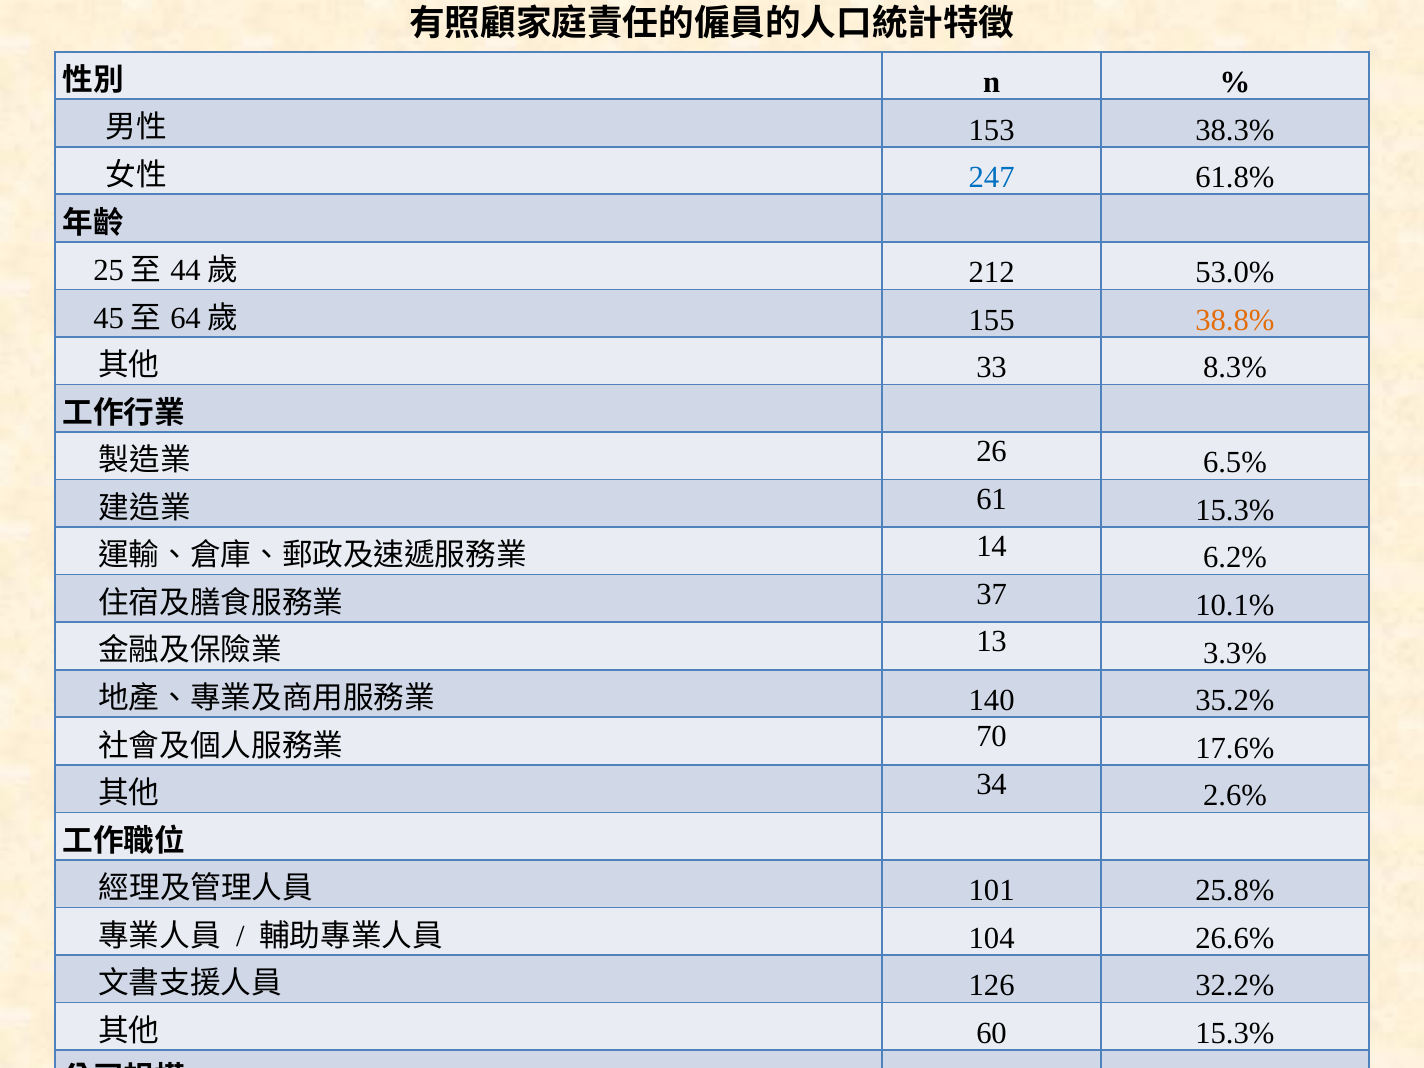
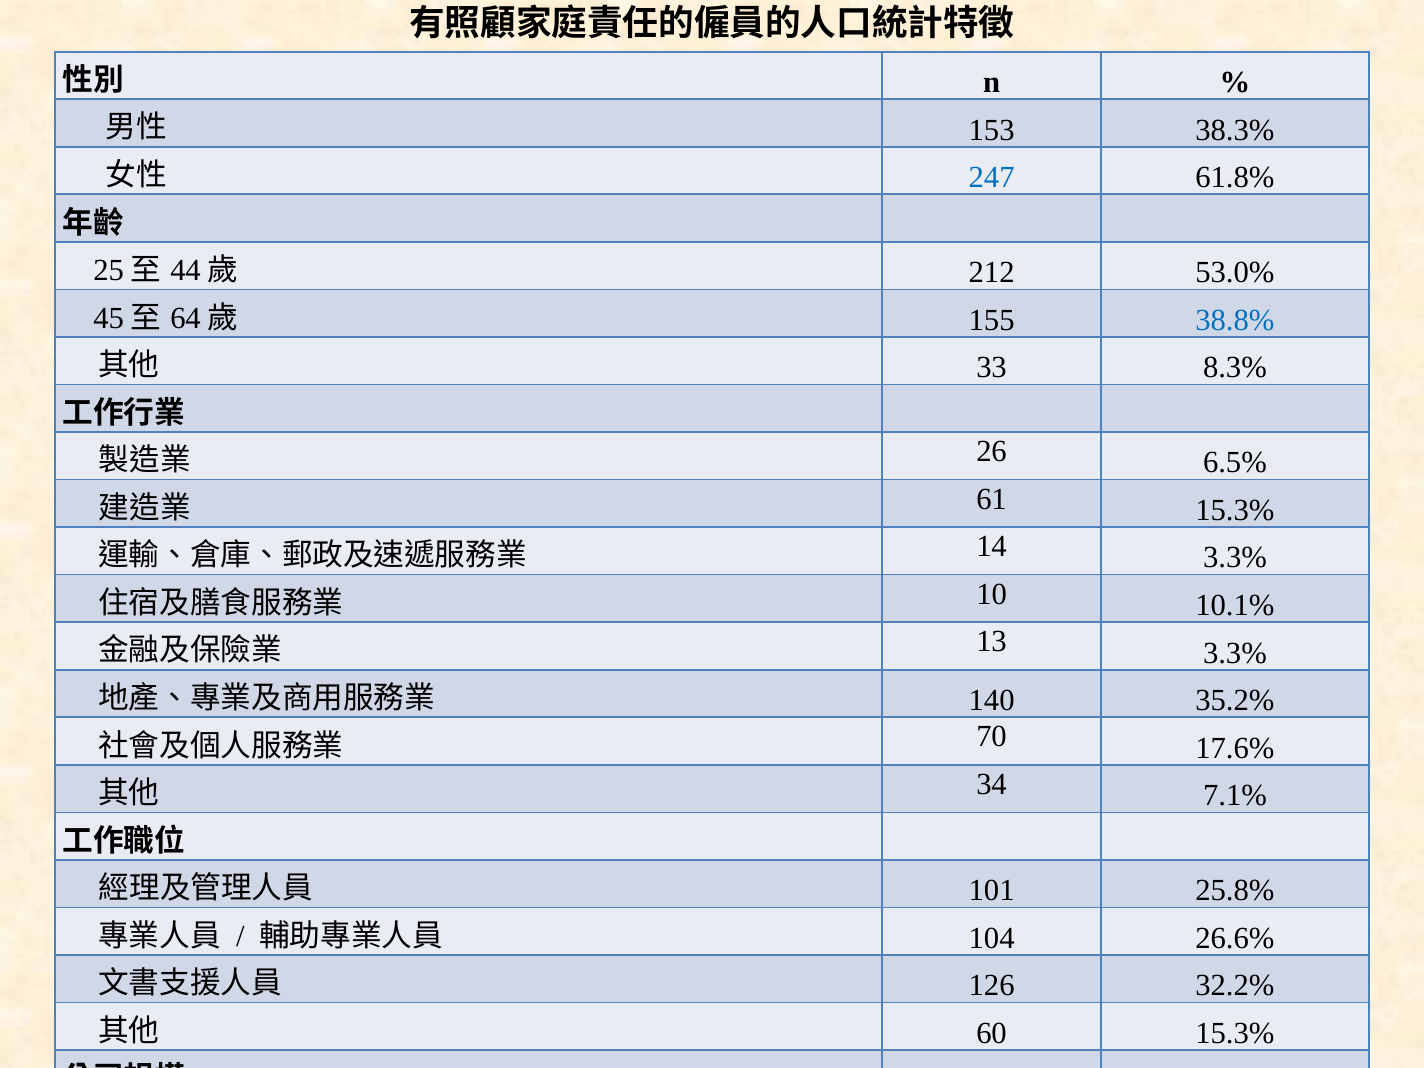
38.8% colour: orange -> blue
14 6.2%: 6.2% -> 3.3%
37: 37 -> 10
2.6%: 2.6% -> 7.1%
